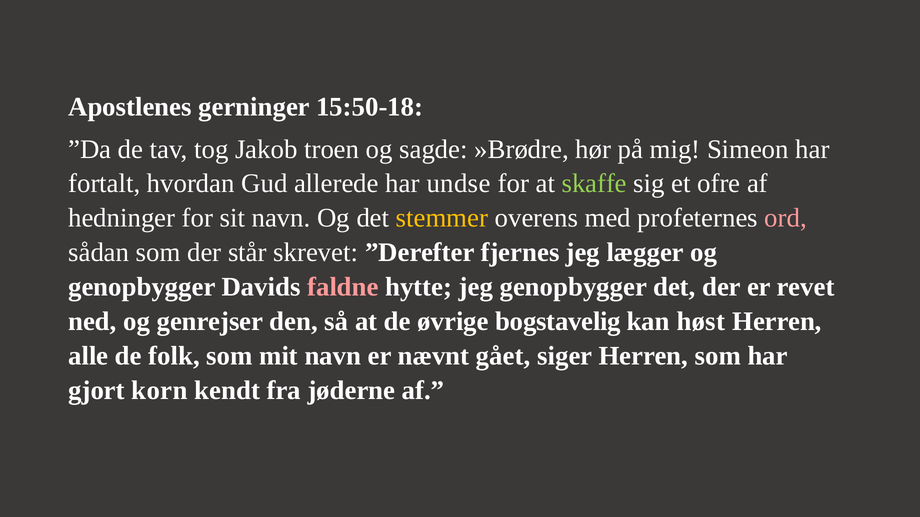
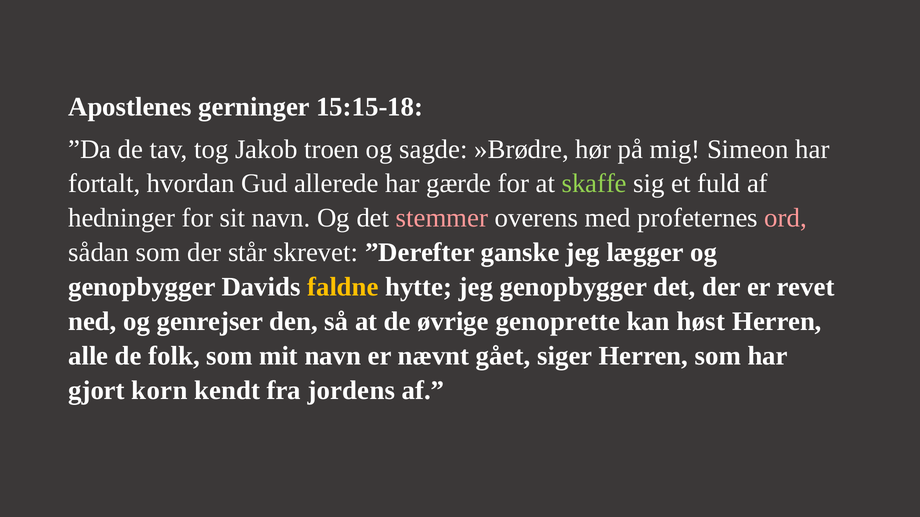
15:50-18: 15:50-18 -> 15:15-18
undse: undse -> gærde
ofre: ofre -> fuld
stemmer colour: yellow -> pink
fjernes: fjernes -> ganske
faldne colour: pink -> yellow
bogstavelig: bogstavelig -> genoprette
jøderne: jøderne -> jordens
